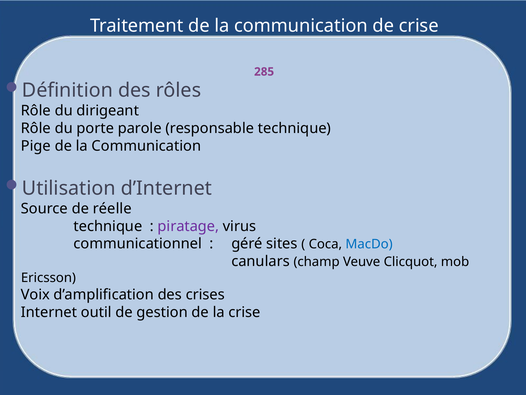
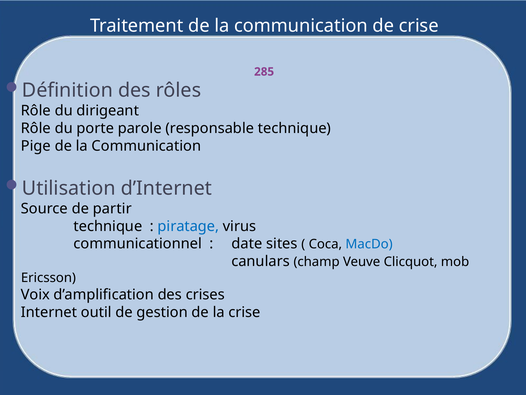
réelle: réelle -> partir
piratage colour: purple -> blue
géré: géré -> date
